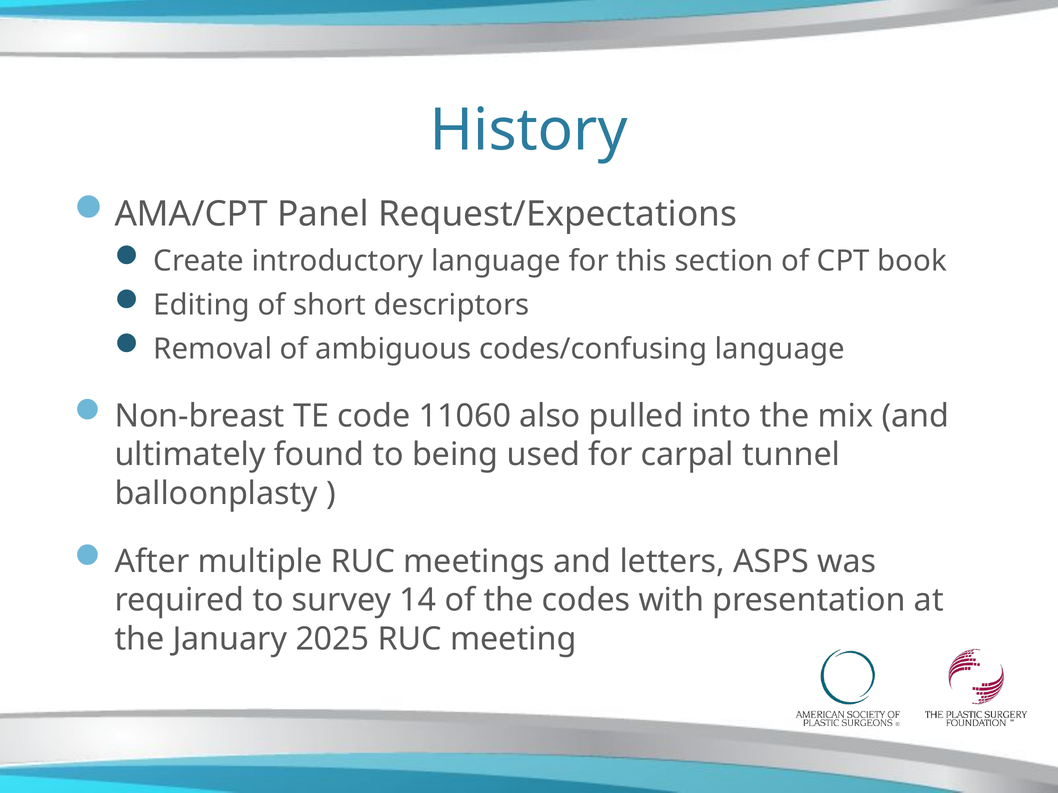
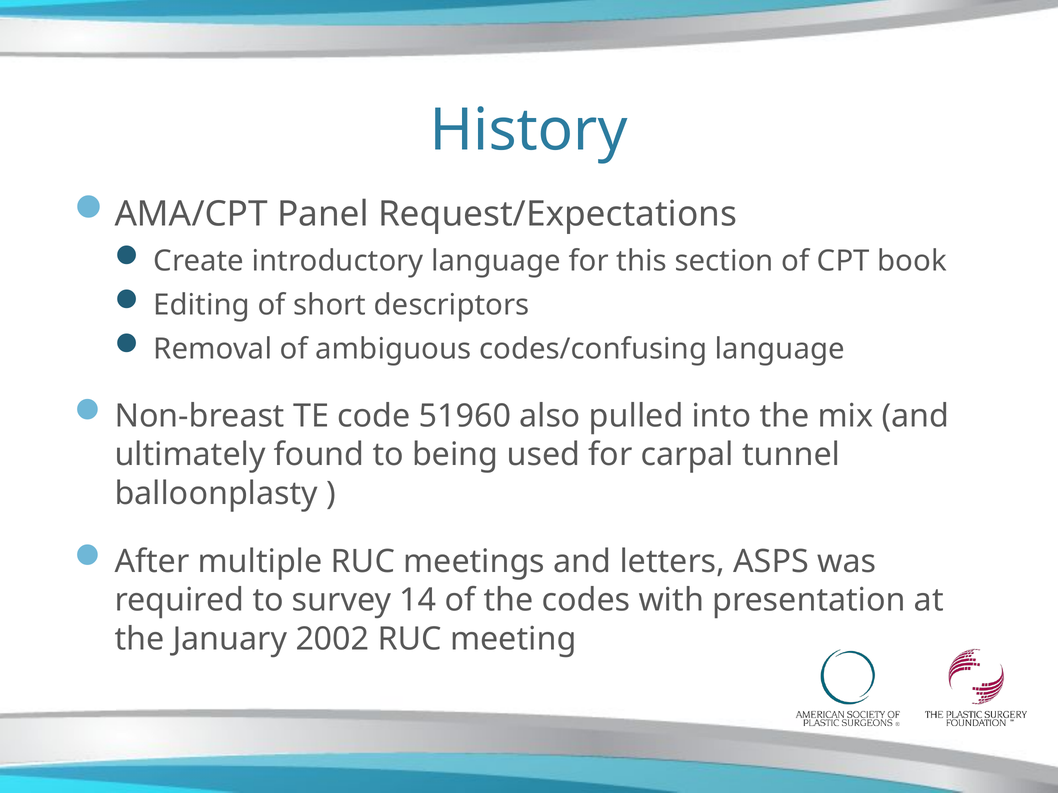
11060: 11060 -> 51960
2025: 2025 -> 2002
